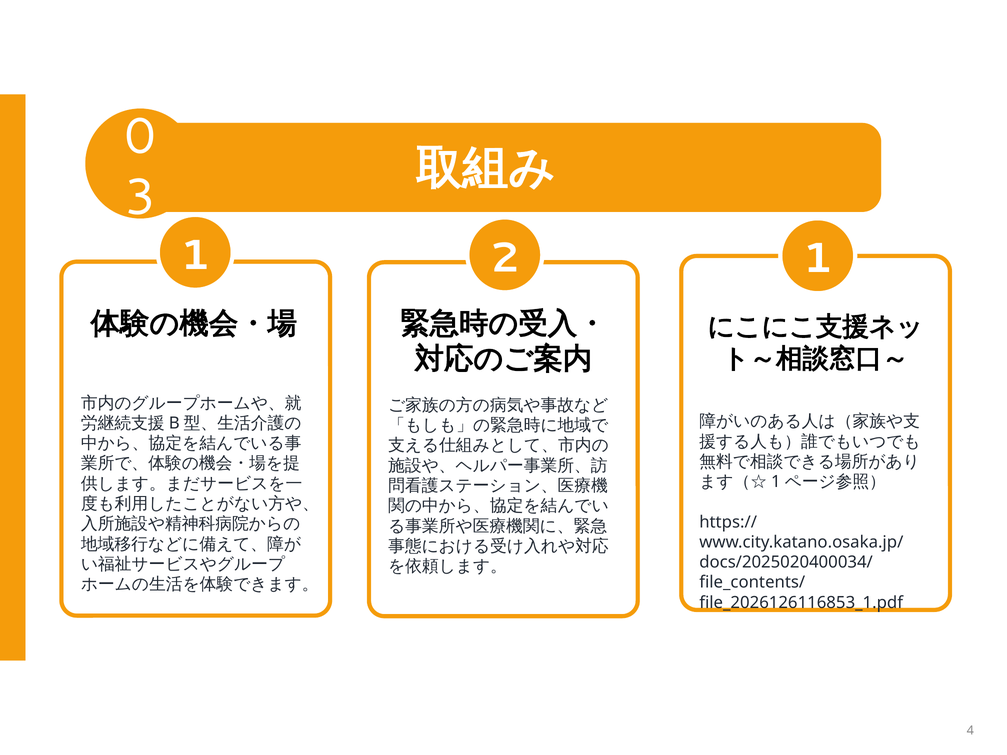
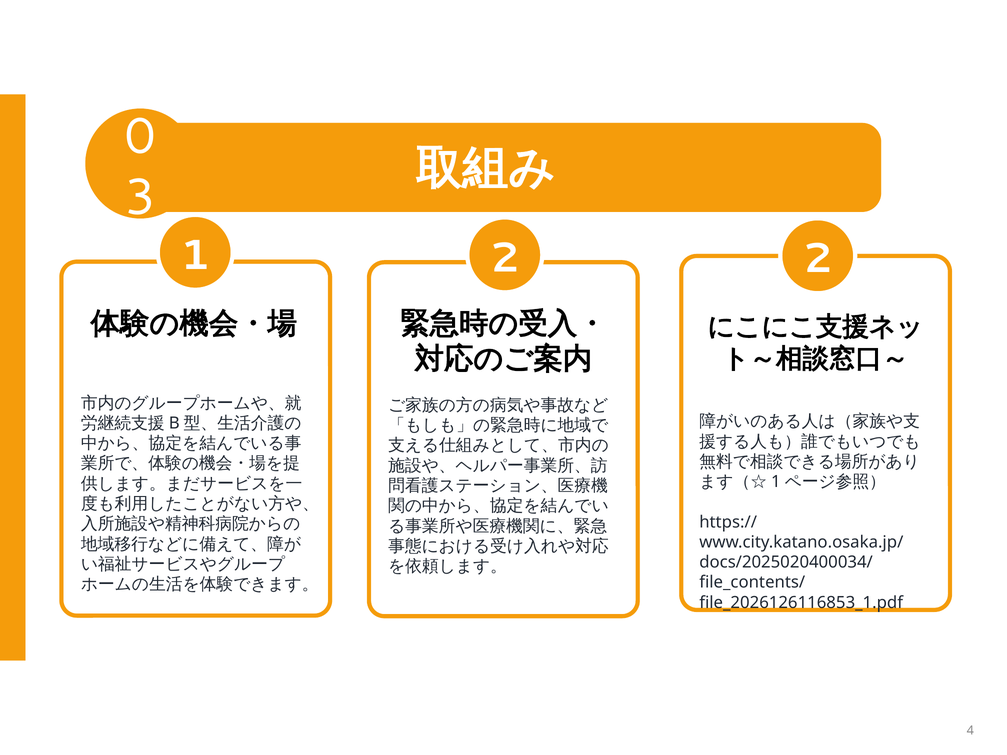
2 1: 1 -> 2
